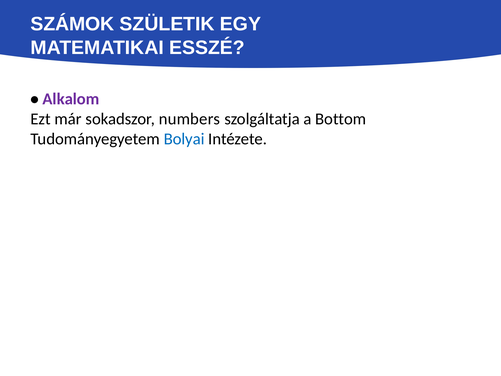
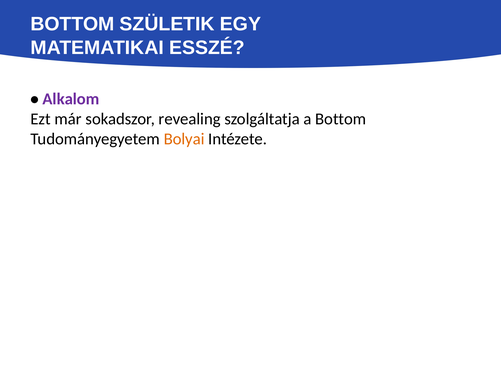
SZÁMOK at (72, 24): SZÁMOK -> BOTTOM
numbers: numbers -> revealing
Bolyai colour: blue -> orange
